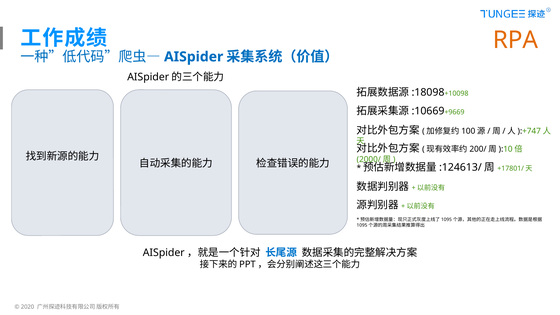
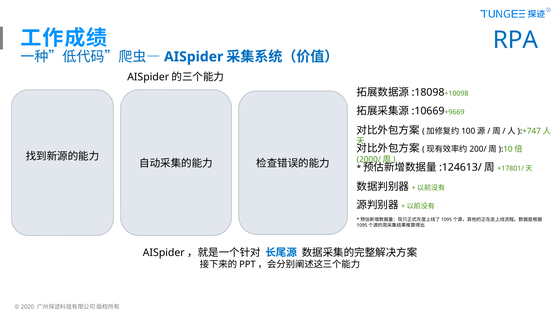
RPA colour: orange -> blue
